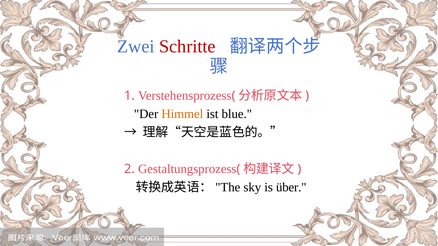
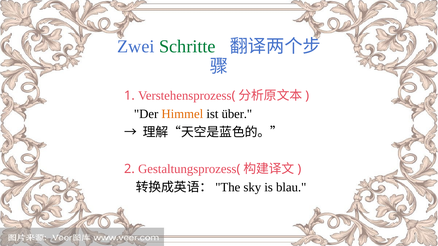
Schritte colour: red -> green
blue: blue -> über
über: über -> blau
